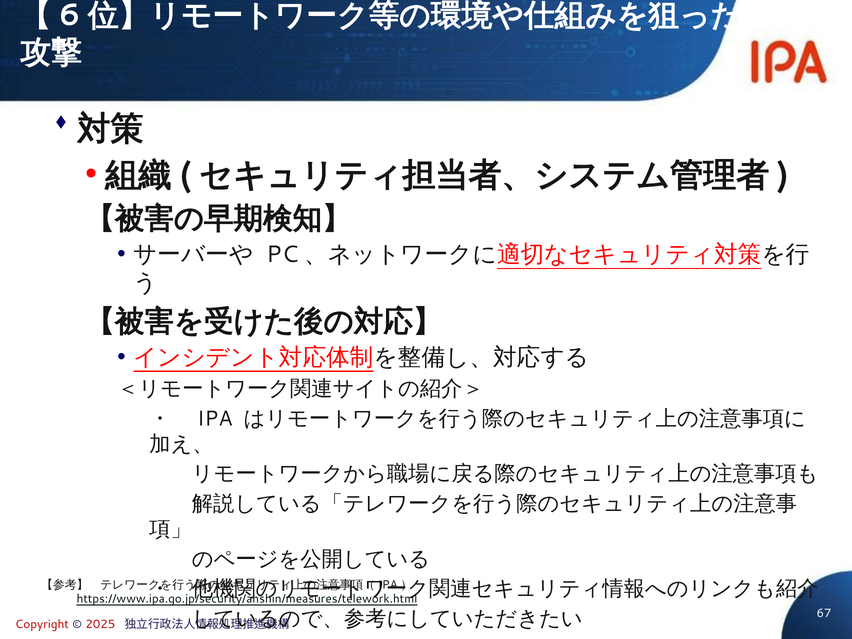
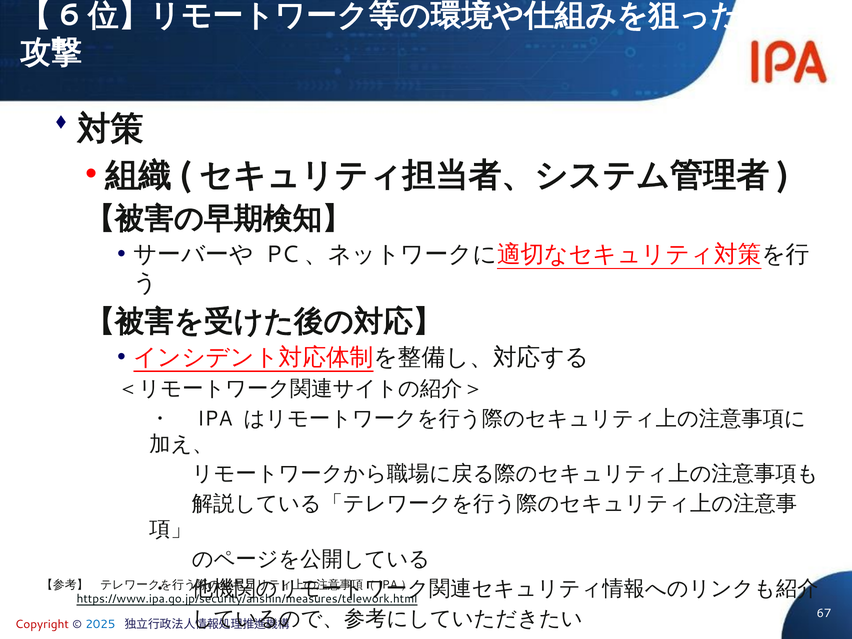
2025 colour: red -> blue
